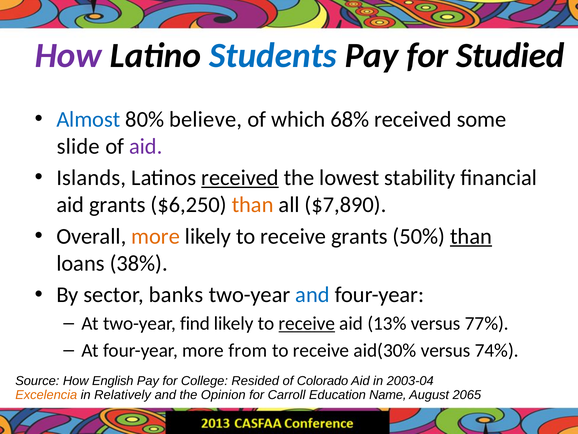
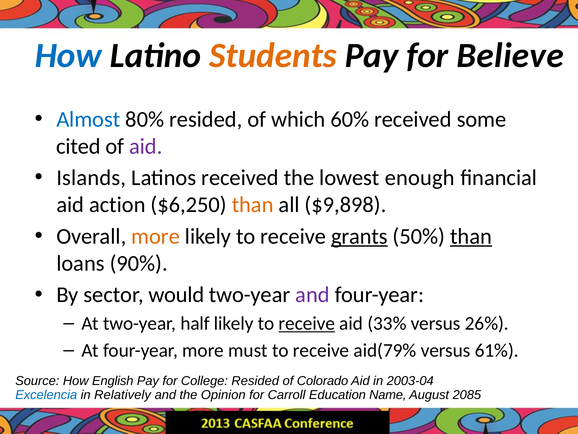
How at (68, 55) colour: purple -> blue
Students colour: blue -> orange
Studied: Studied -> Believe
80% believe: believe -> resided
68%: 68% -> 60%
slide: slide -> cited
received at (240, 178) underline: present -> none
stability: stability -> enough
aid grants: grants -> action
$7,890: $7,890 -> $9,898
grants at (359, 236) underline: none -> present
38%: 38% -> 90%
banks: banks -> would
and at (312, 295) colour: blue -> purple
find: find -> half
13%: 13% -> 33%
77%: 77% -> 26%
from: from -> must
aid(30%: aid(30% -> aid(79%
74%: 74% -> 61%
Excelencia colour: orange -> blue
2065: 2065 -> 2085
